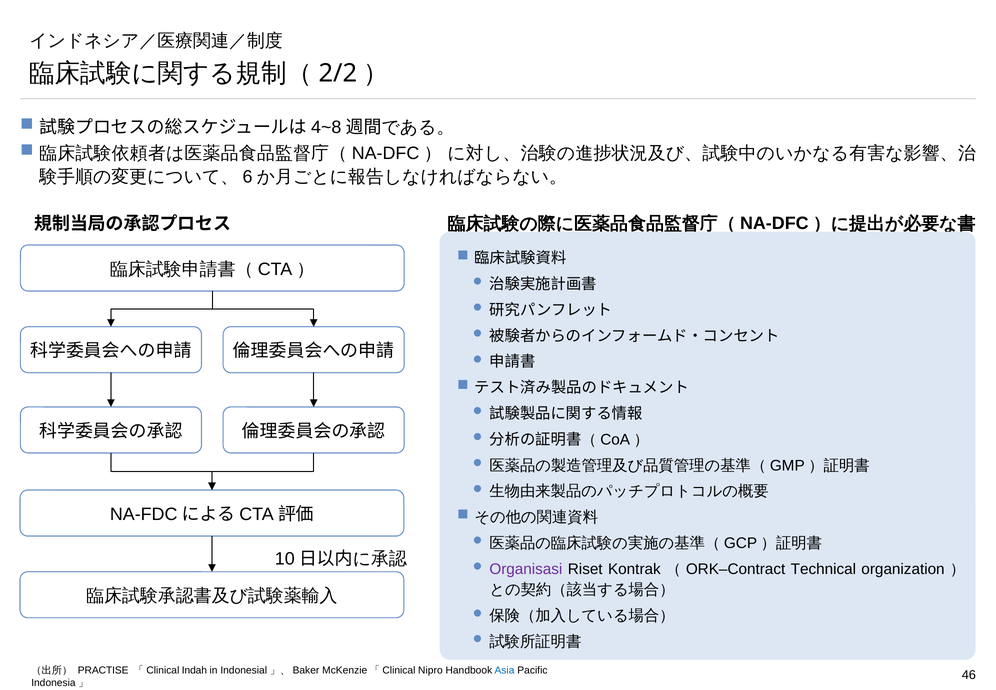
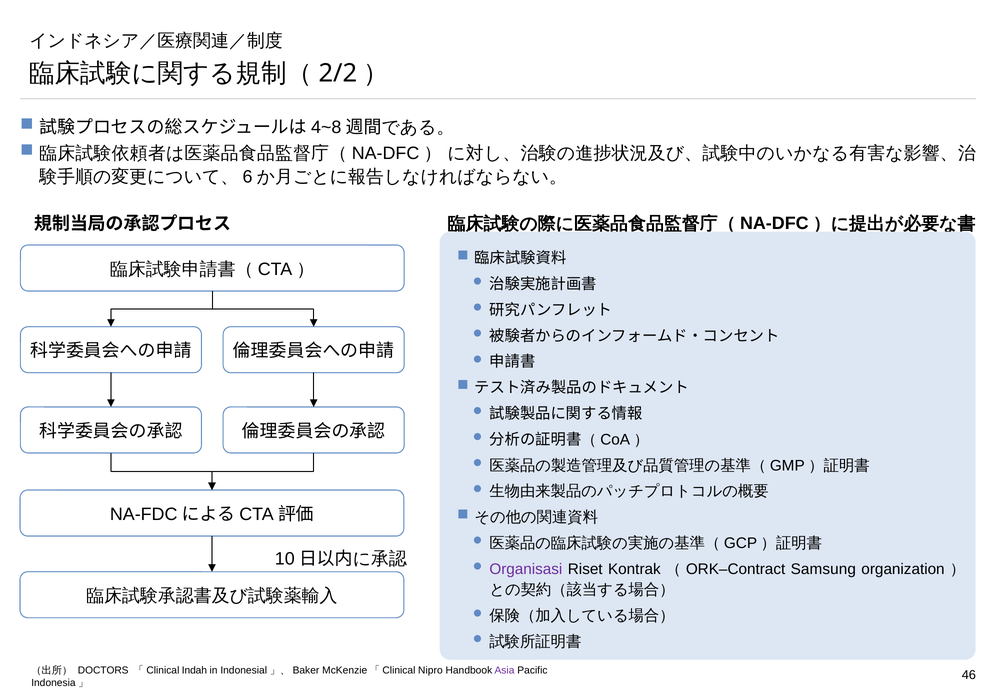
Technical: Technical -> Samsung
PRACTISE: PRACTISE -> DOCTORS
Asia colour: blue -> purple
